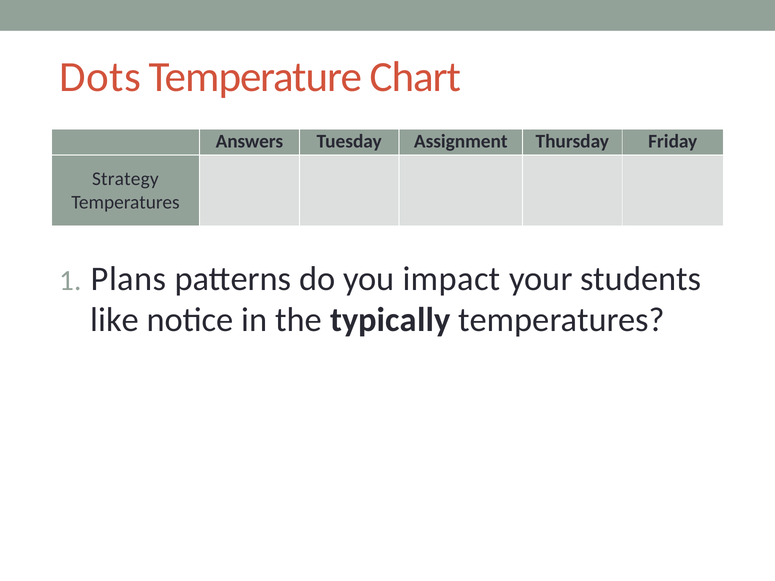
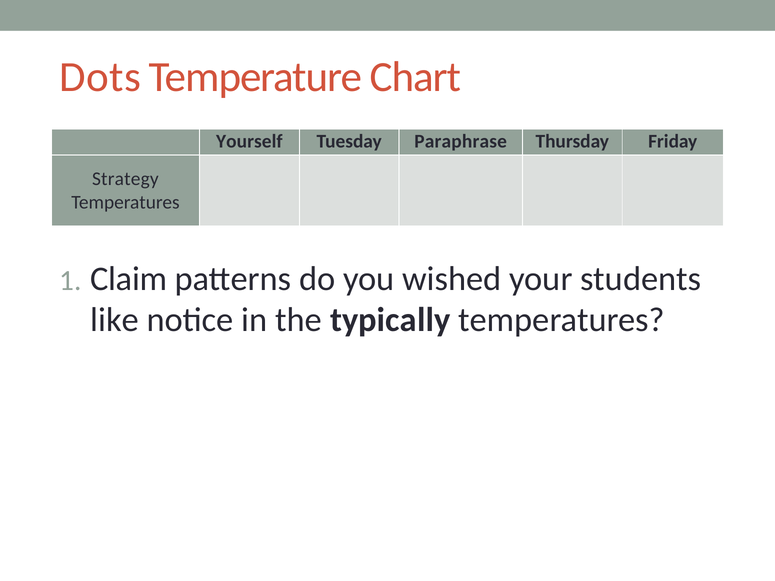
Answers: Answers -> Yourself
Assignment: Assignment -> Paraphrase
Plans: Plans -> Claim
impact: impact -> wished
